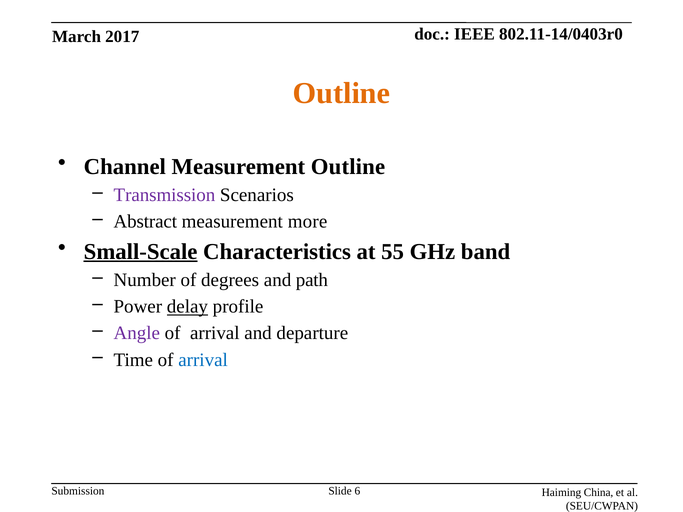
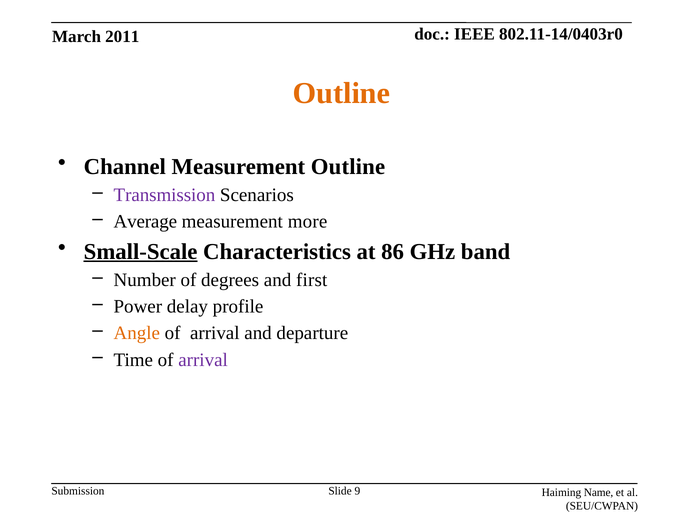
2017: 2017 -> 2011
Abstract: Abstract -> Average
55: 55 -> 86
path: path -> first
delay underline: present -> none
Angle colour: purple -> orange
arrival at (203, 360) colour: blue -> purple
6: 6 -> 9
China: China -> Name
